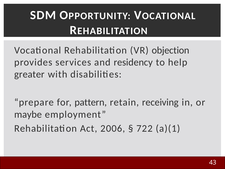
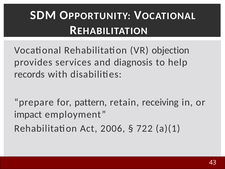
residency: residency -> diagnosis
greater: greater -> records
maybe: maybe -> impact
